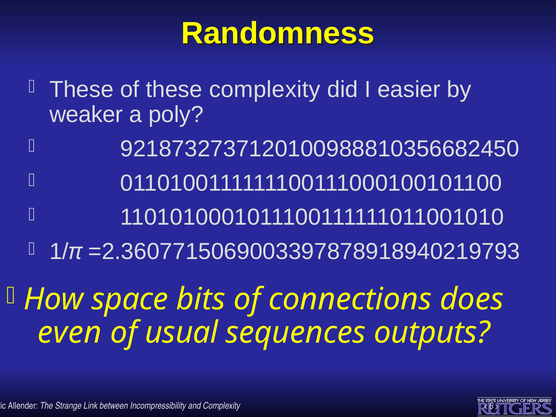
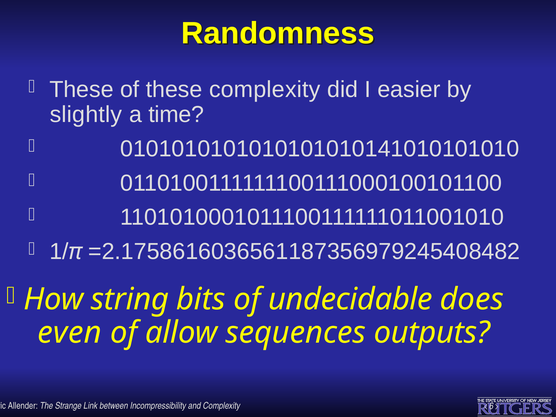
weaker: weaker -> slightly
poly: poly -> time
9218732737120100988810356682450: 9218732737120100988810356682450 -> 0101010101010101010141010101010
=2.3607715069003397878918940219793: =2.3607715069003397878918940219793 -> =2.1758616036561187356979245408482
space: space -> string
connections: connections -> undecidable
usual: usual -> allow
